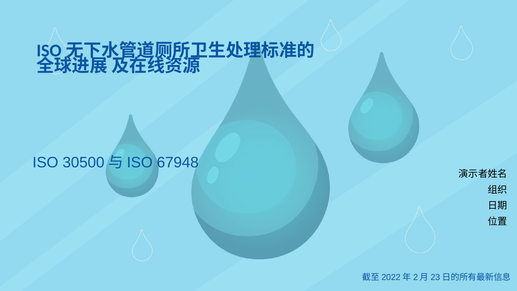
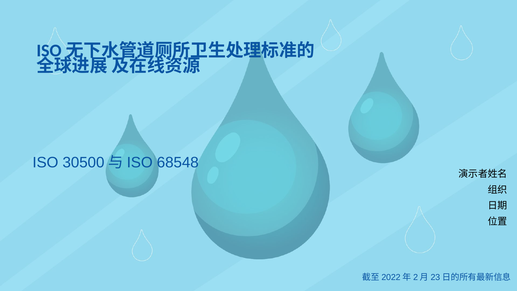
67948: 67948 -> 68548
